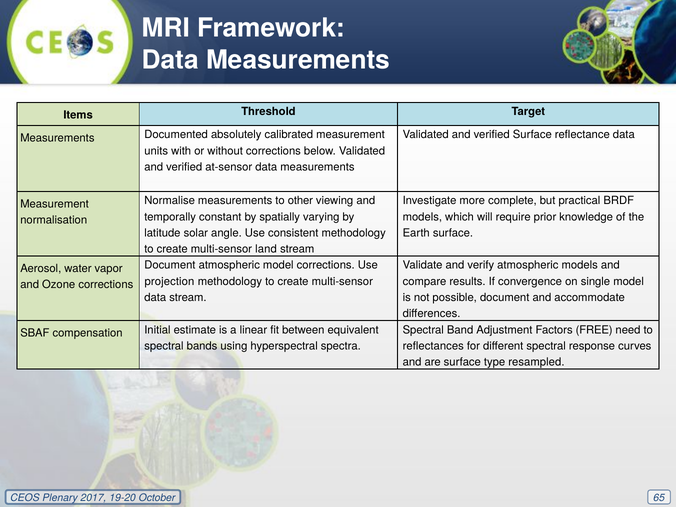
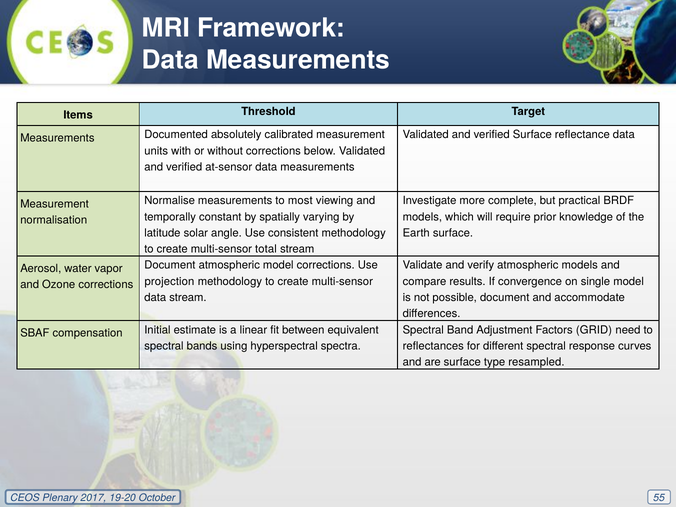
other: other -> most
land: land -> total
FREE: FREE -> GRID
65: 65 -> 55
